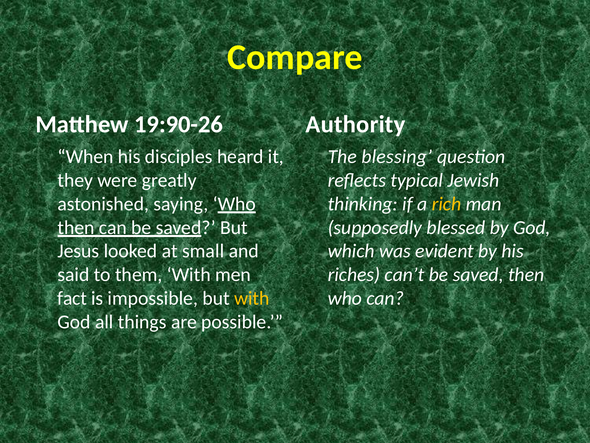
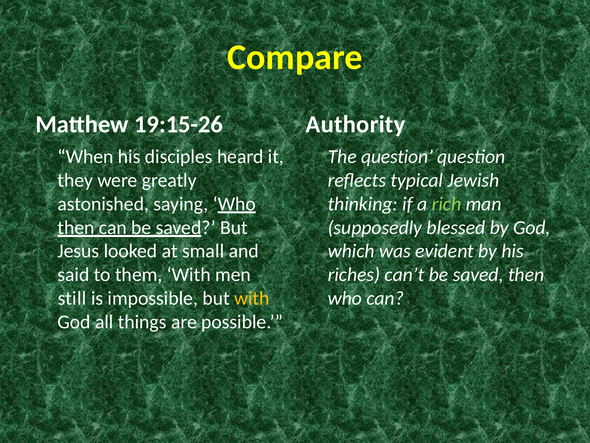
19:90-26: 19:90-26 -> 19:15-26
The blessing: blessing -> question
rich colour: yellow -> light green
fact: fact -> still
